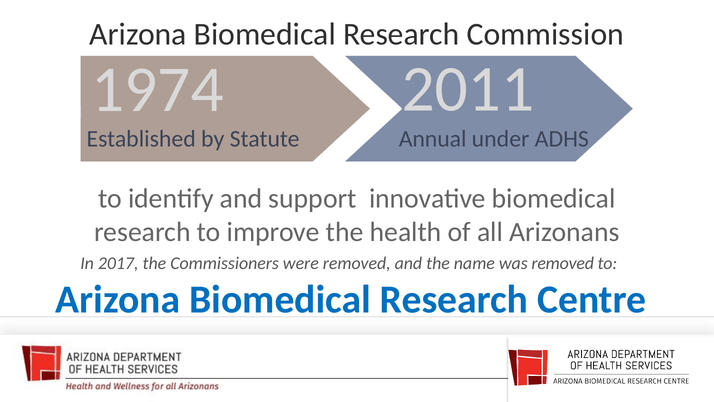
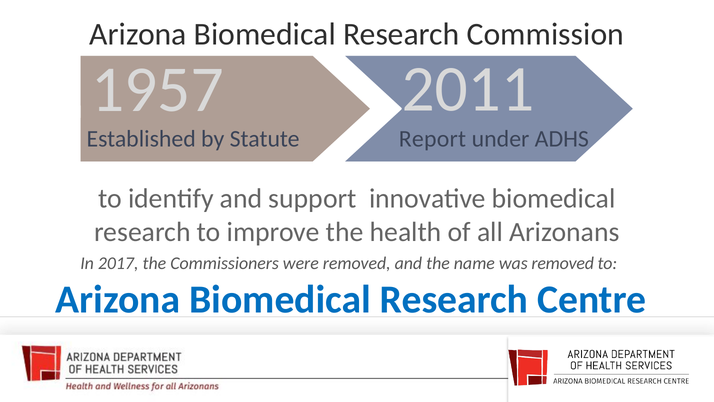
1974: 1974 -> 1957
Annual: Annual -> Report
